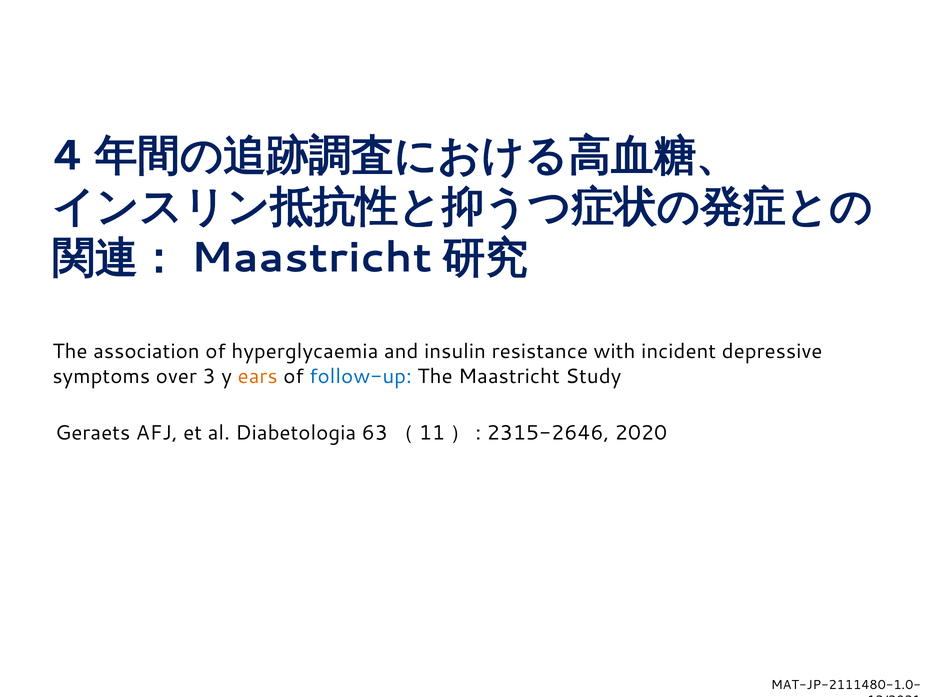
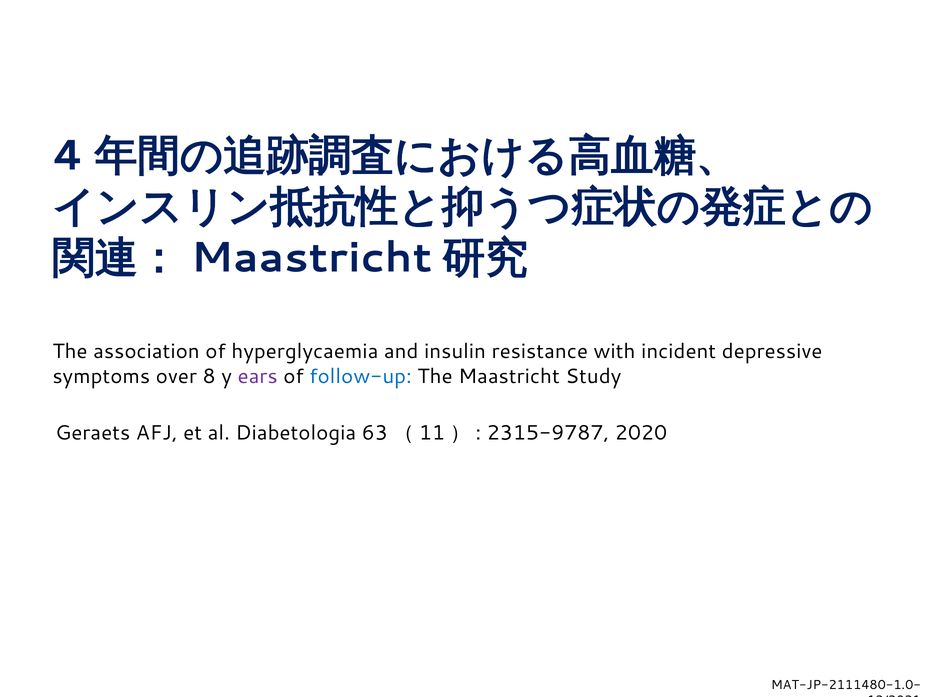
3: 3 -> 8
ears colour: orange -> purple
2315-2646: 2315-2646 -> 2315-9787
